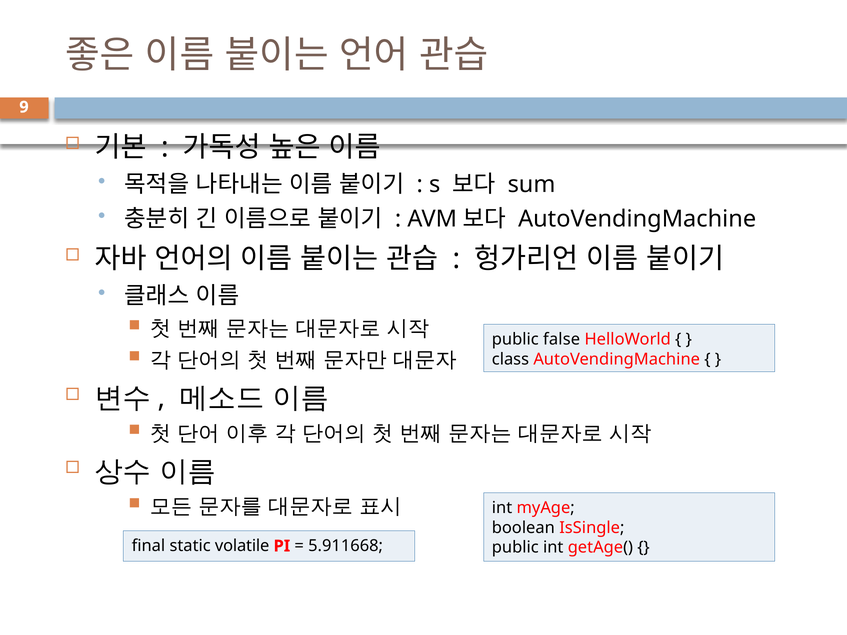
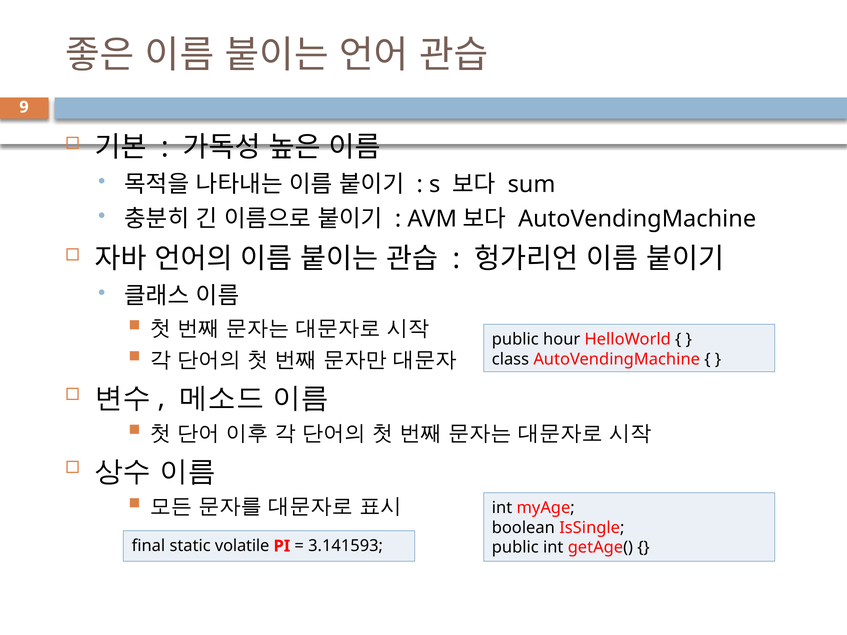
false: false -> hour
5.911668: 5.911668 -> 3.141593
